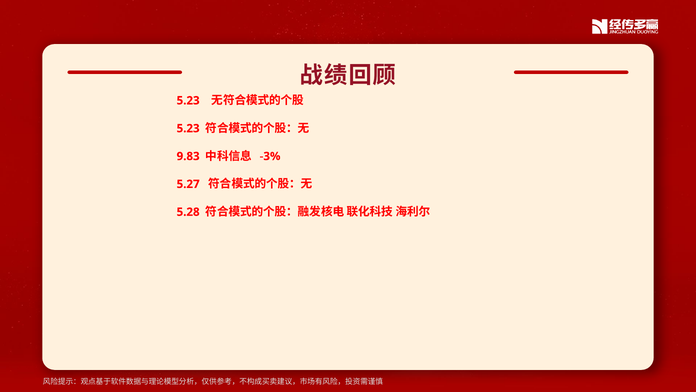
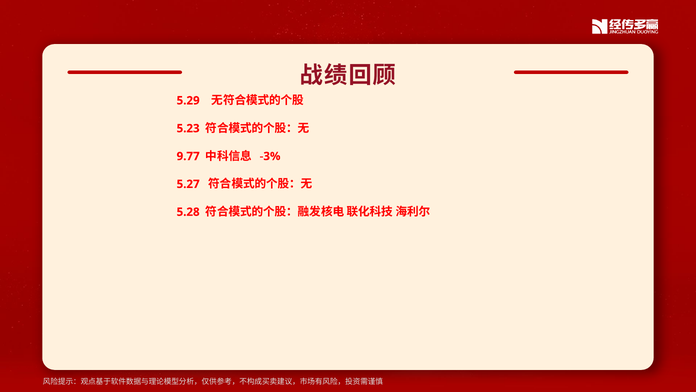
5.23 at (188, 100): 5.23 -> 5.29
9.83: 9.83 -> 9.77
